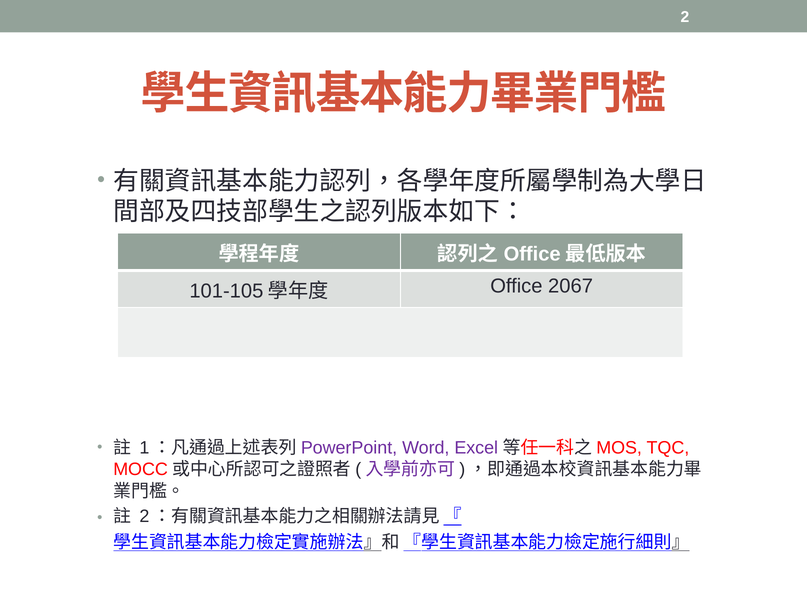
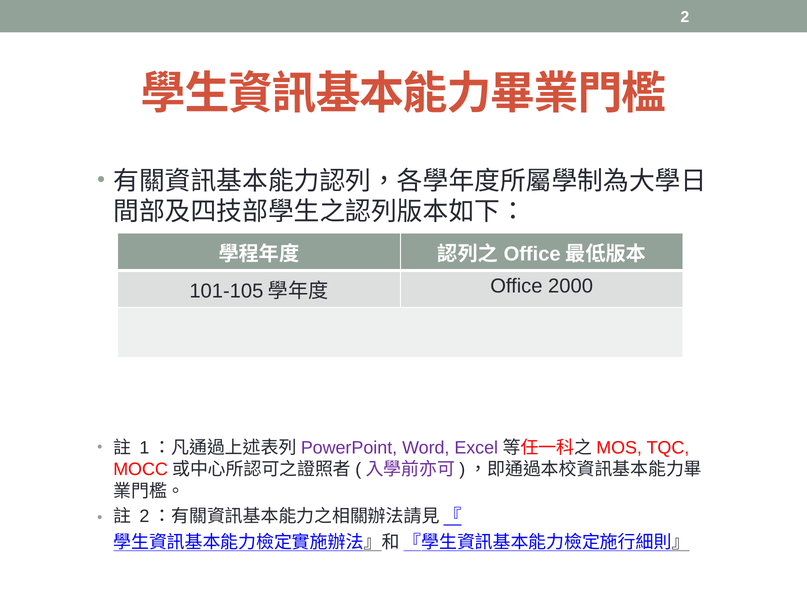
2067: 2067 -> 2000
